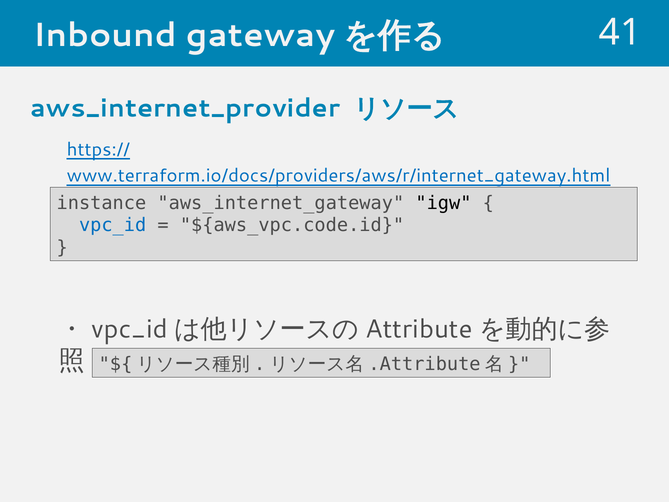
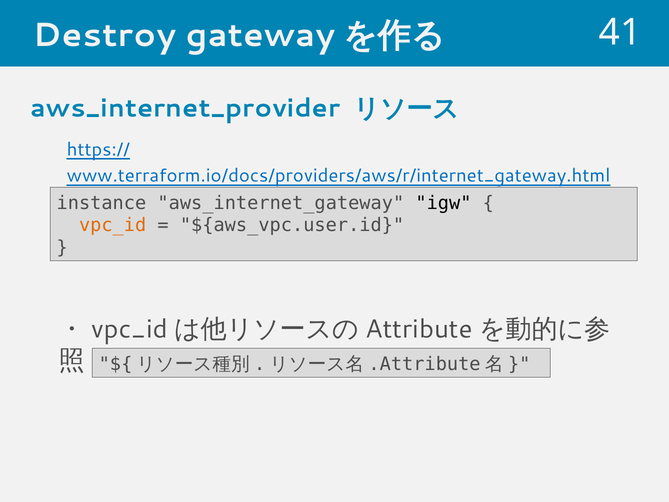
Inbound: Inbound -> Destroy
vpc_id colour: blue -> orange
${aws_vpc.code.id: ${aws_vpc.code.id -> ${aws_vpc.user.id
